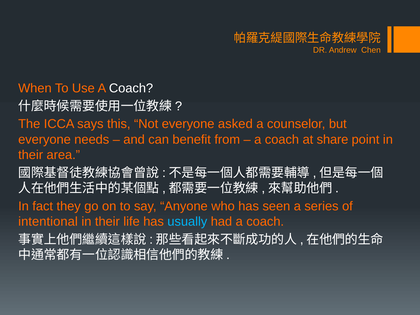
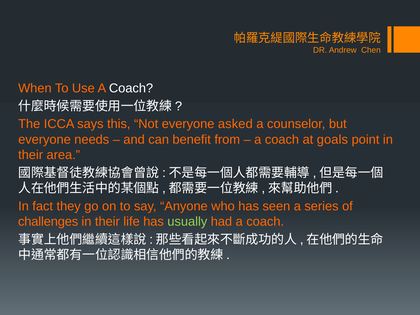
share: share -> goals
intentional: intentional -> challenges
usually colour: light blue -> light green
